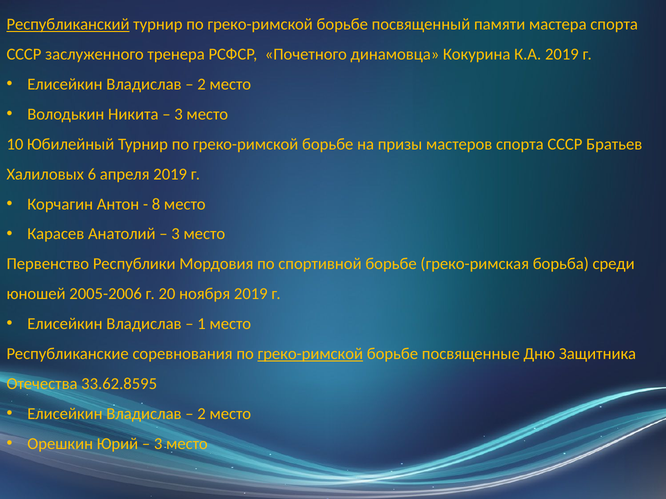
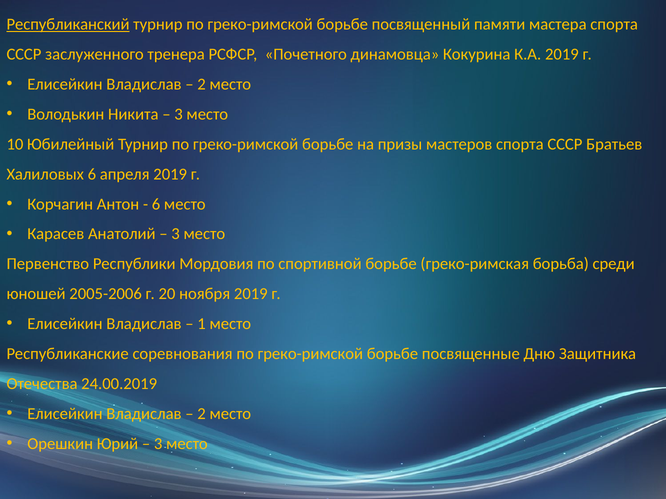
8 at (156, 204): 8 -> 6
греко-римской at (310, 354) underline: present -> none
33.62.8595: 33.62.8595 -> 24.00.2019
